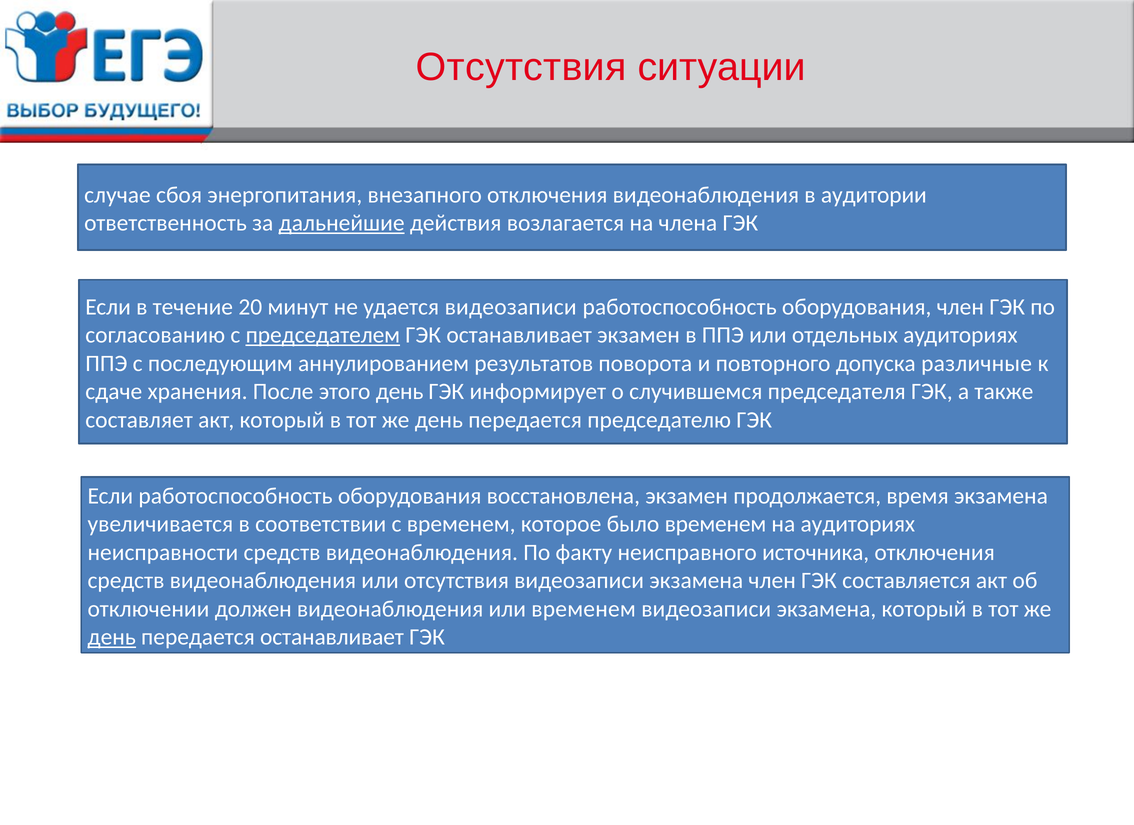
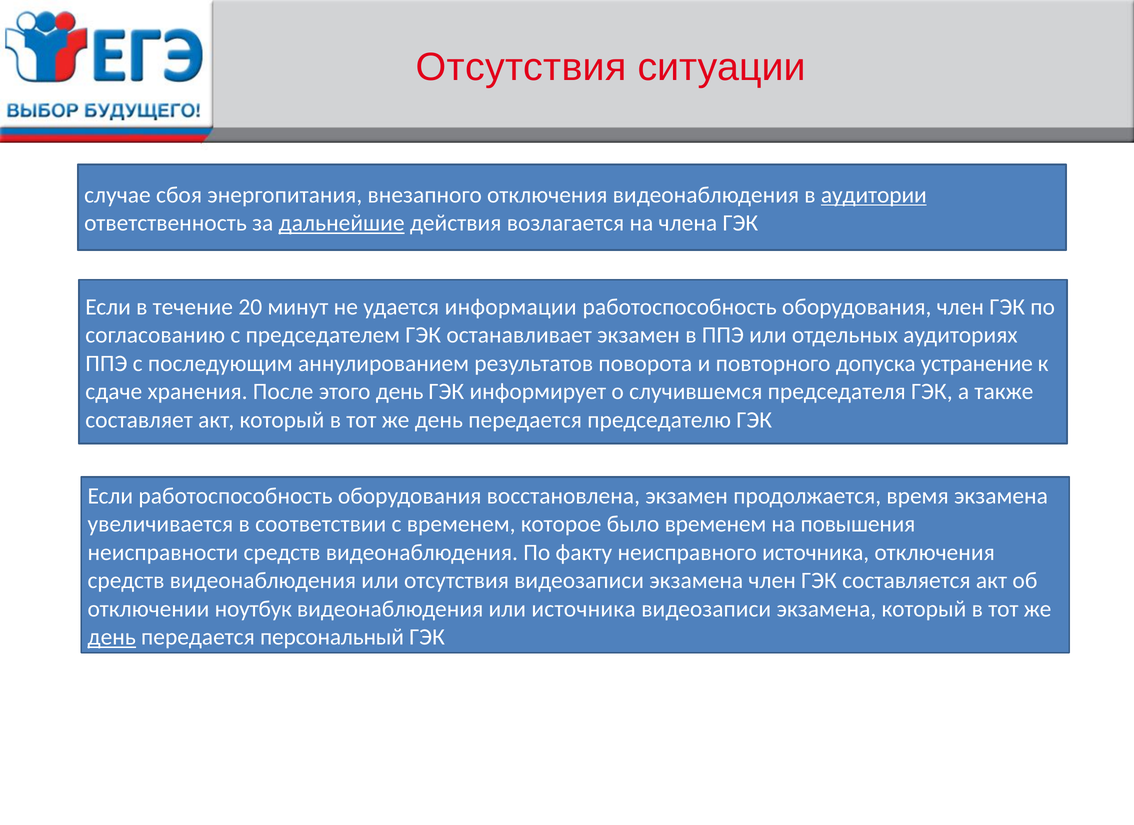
аудитории underline: none -> present
удается видеозаписи: видеозаписи -> информации
председателем underline: present -> none
различные: различные -> устранение
на аудиториях: аудиториях -> повышения
должен: должен -> ноутбук
или временем: временем -> источника
передается останавливает: останавливает -> персональный
